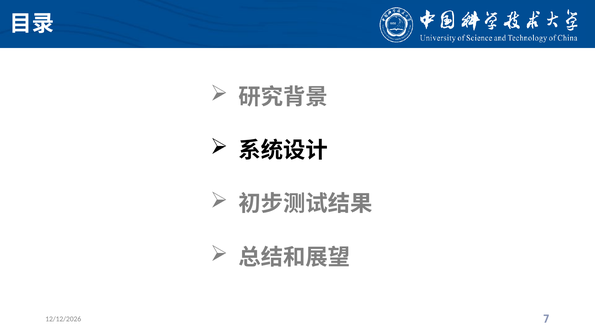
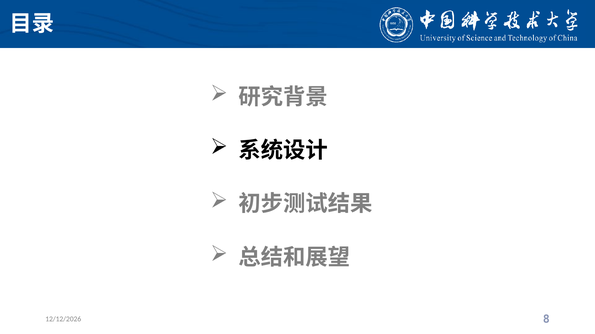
7: 7 -> 8
